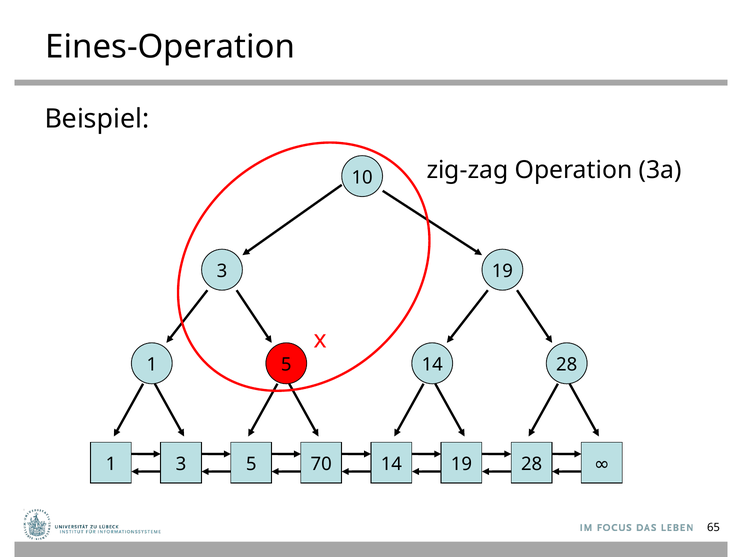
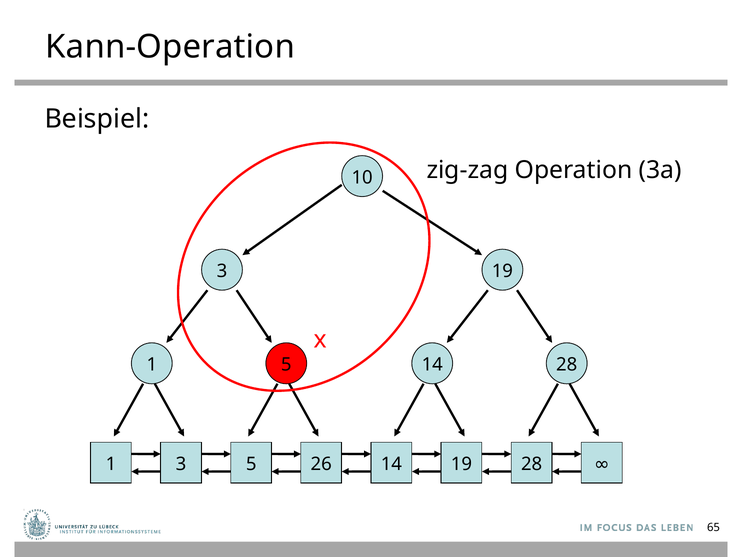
Eines-Operation: Eines-Operation -> Kann-Operation
70: 70 -> 26
